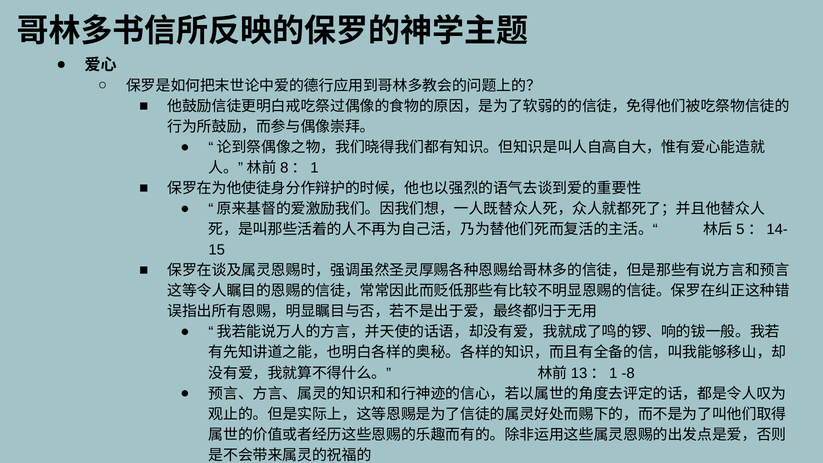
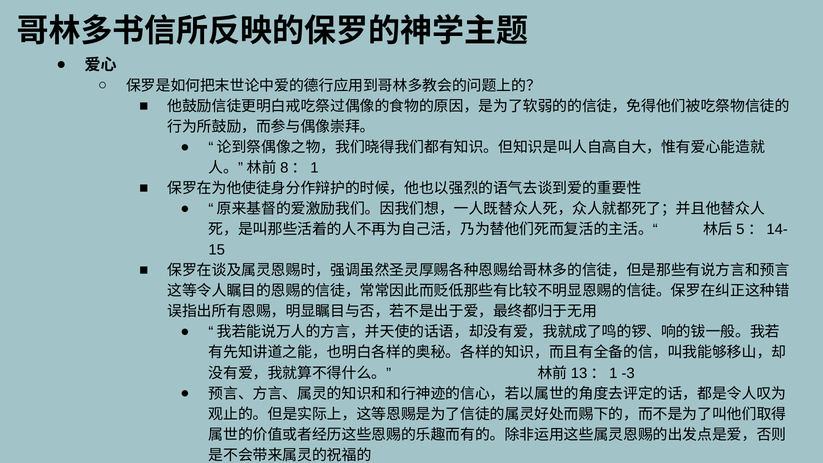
-8: -8 -> -3
